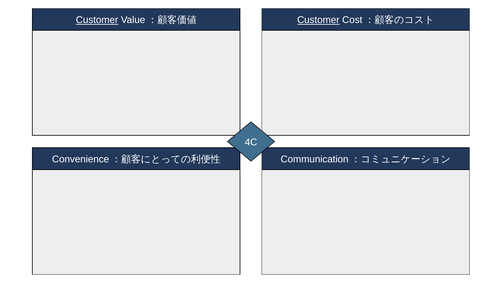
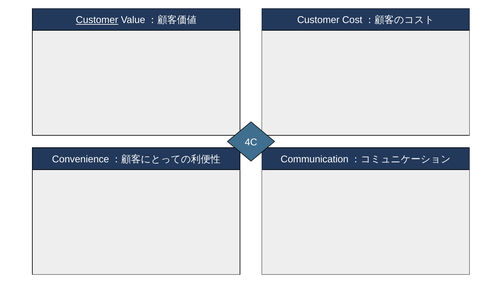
Customer at (318, 20) underline: present -> none
